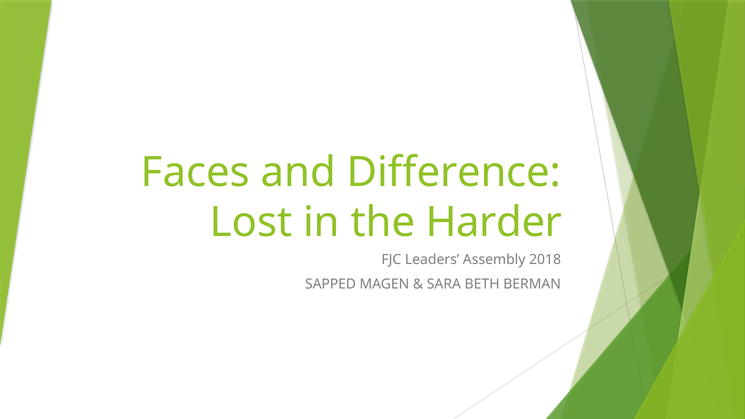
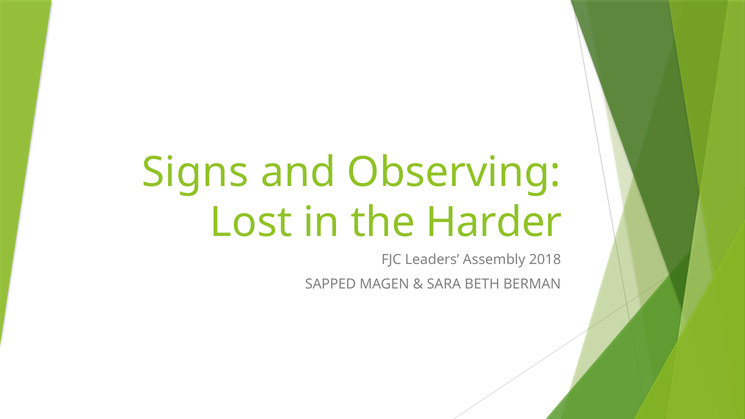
Faces: Faces -> Signs
Difference: Difference -> Observing
